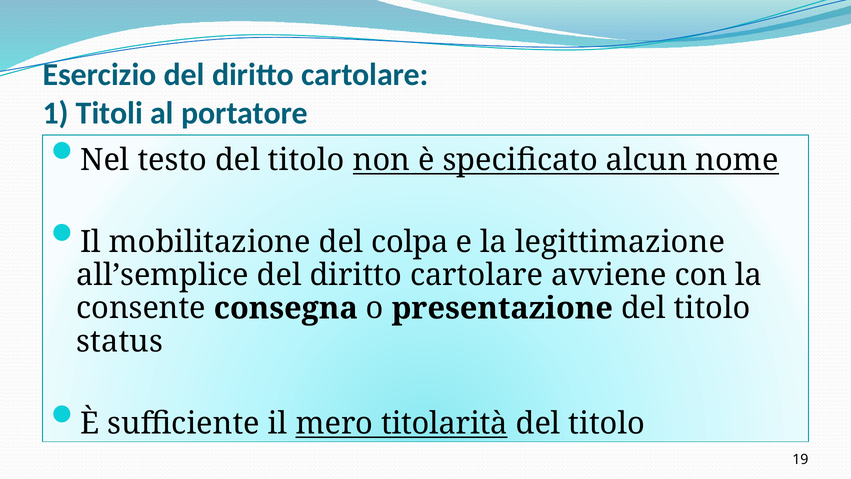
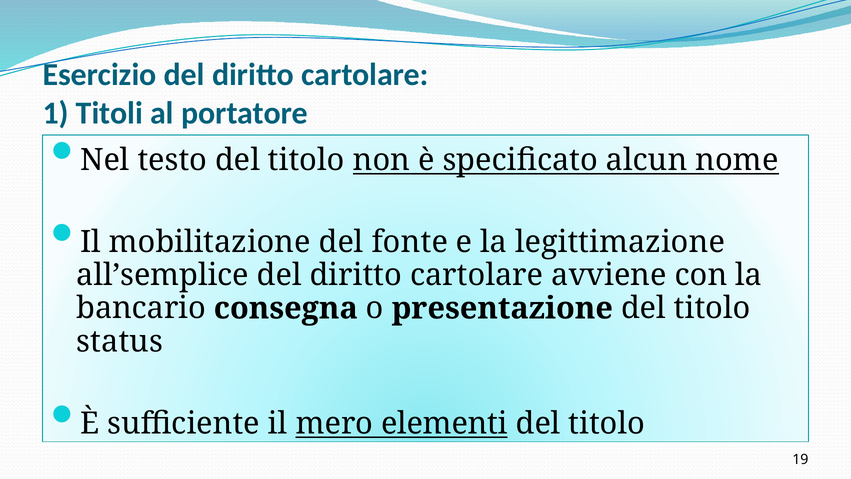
colpa: colpa -> fonte
consente: consente -> bancario
titolarità: titolarità -> elementi
